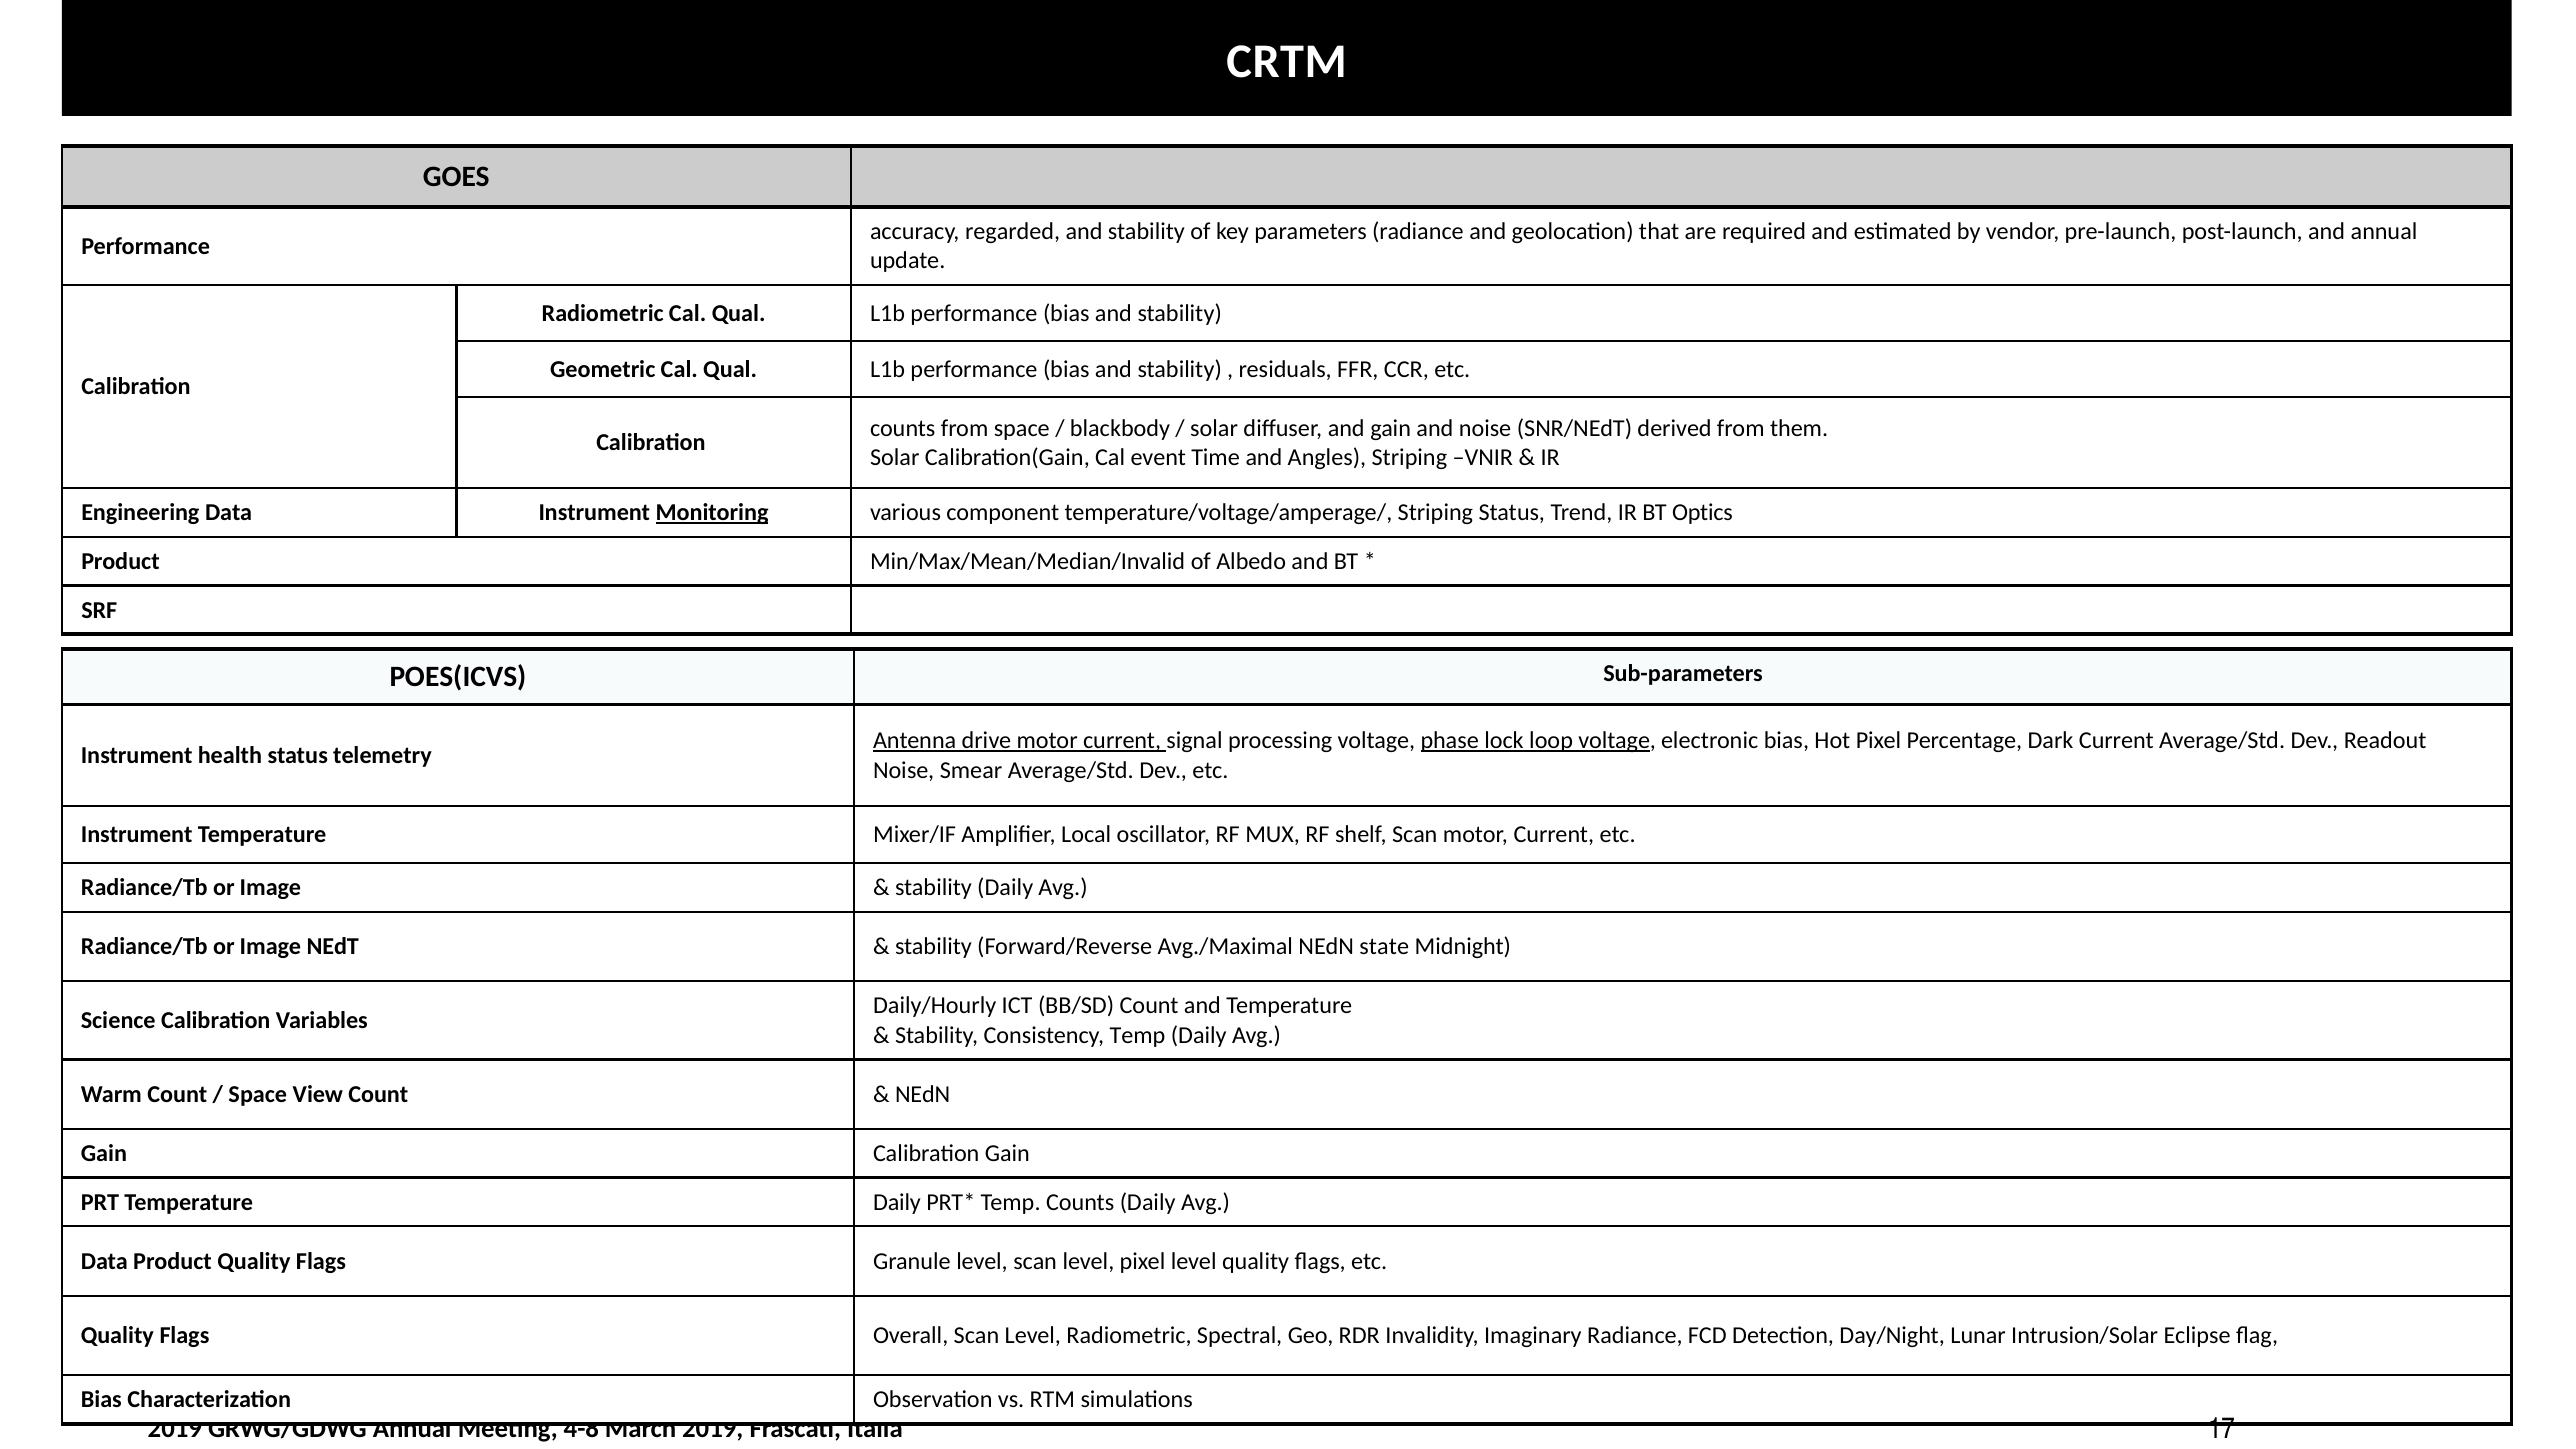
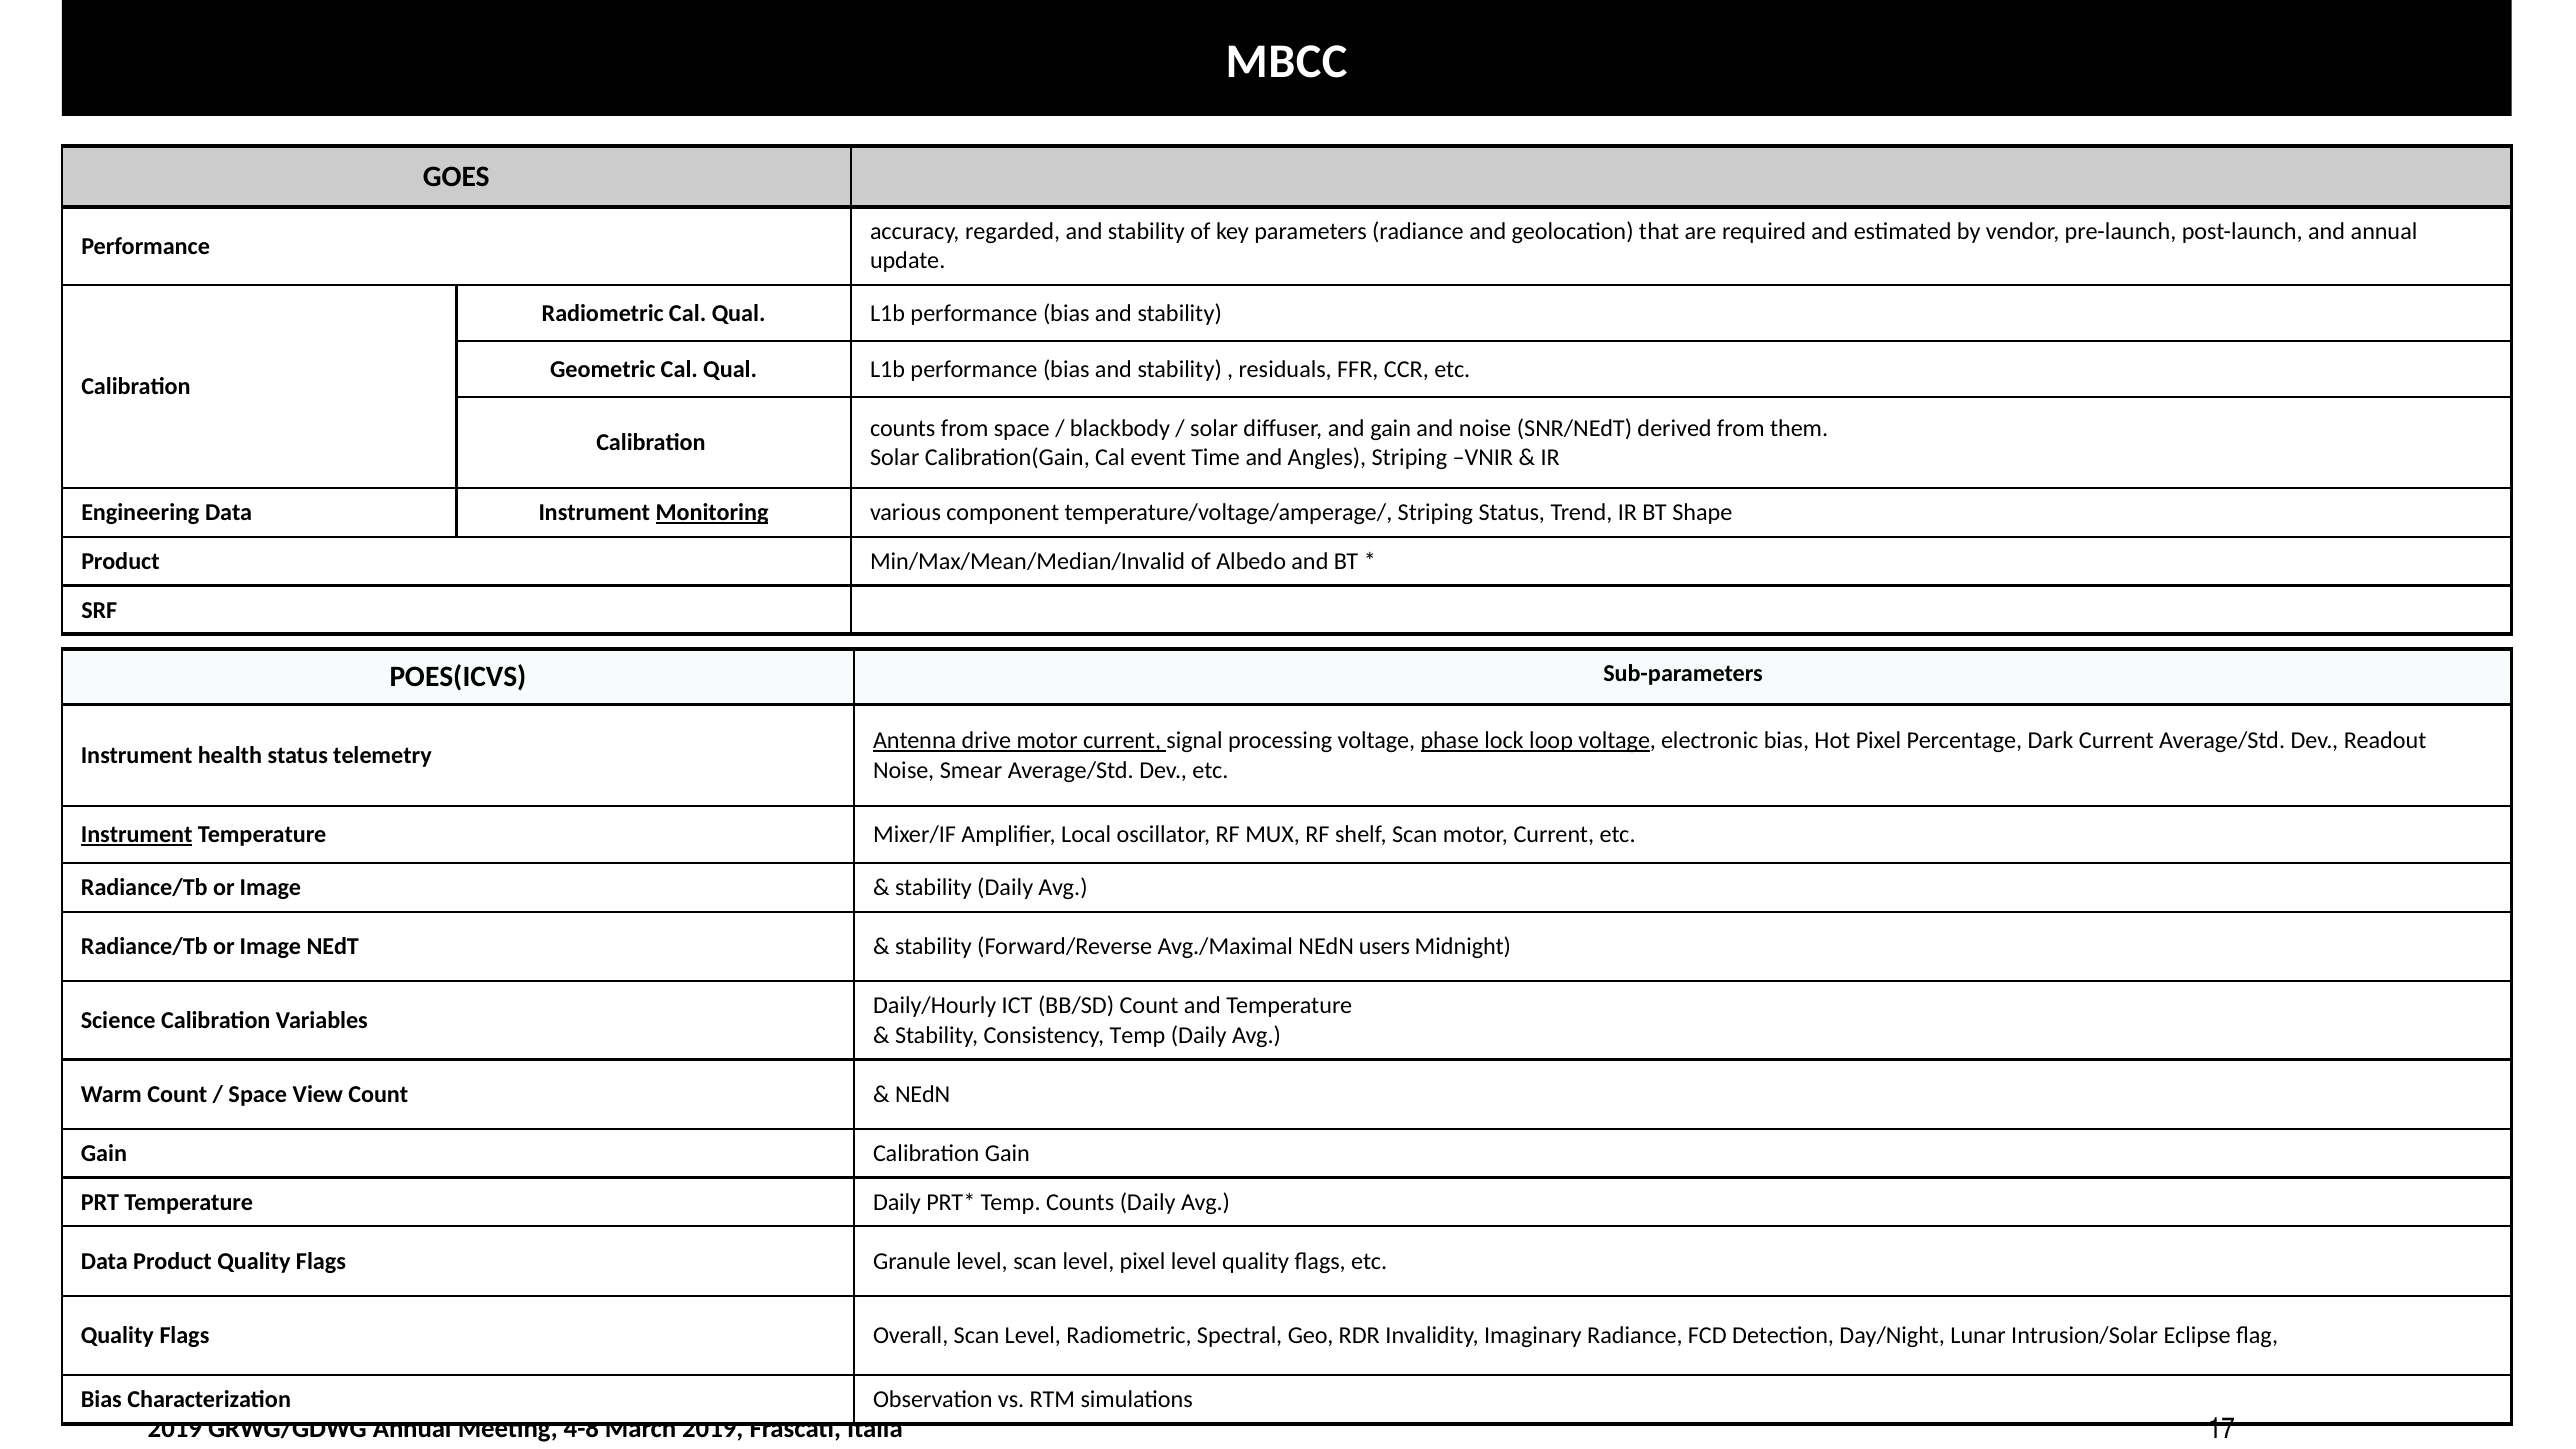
CRTM: CRTM -> MBCC
Optics: Optics -> Shape
Instrument at (137, 835) underline: none -> present
state: state -> users
